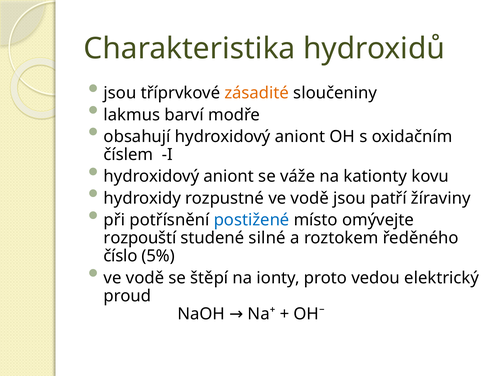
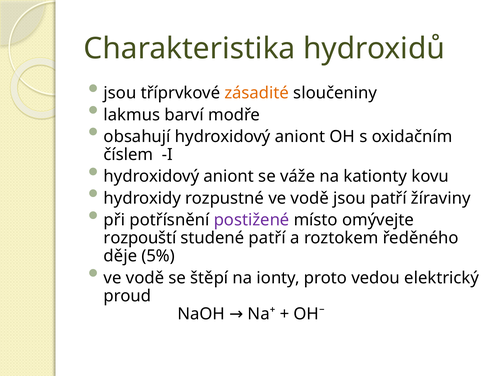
postižené colour: blue -> purple
studené silné: silné -> patří
číslo: číslo -> děje
